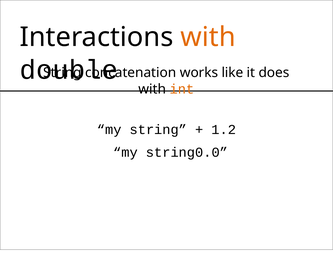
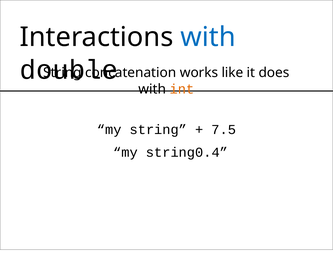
with at (208, 37) colour: orange -> blue
1.2: 1.2 -> 7.5
string0.0: string0.0 -> string0.4
